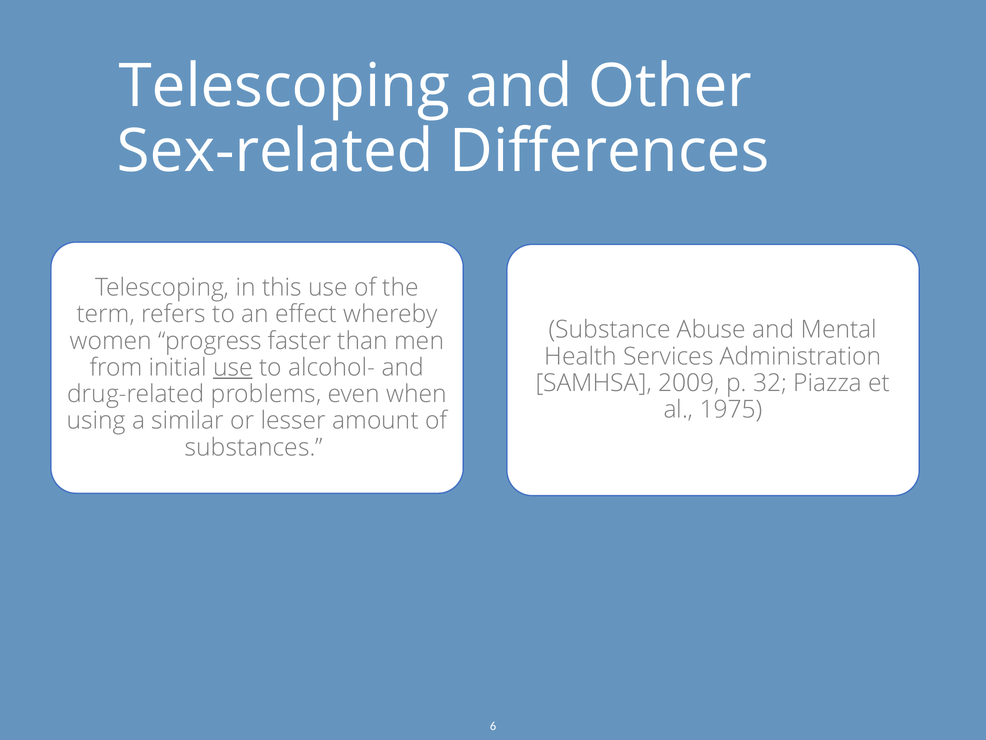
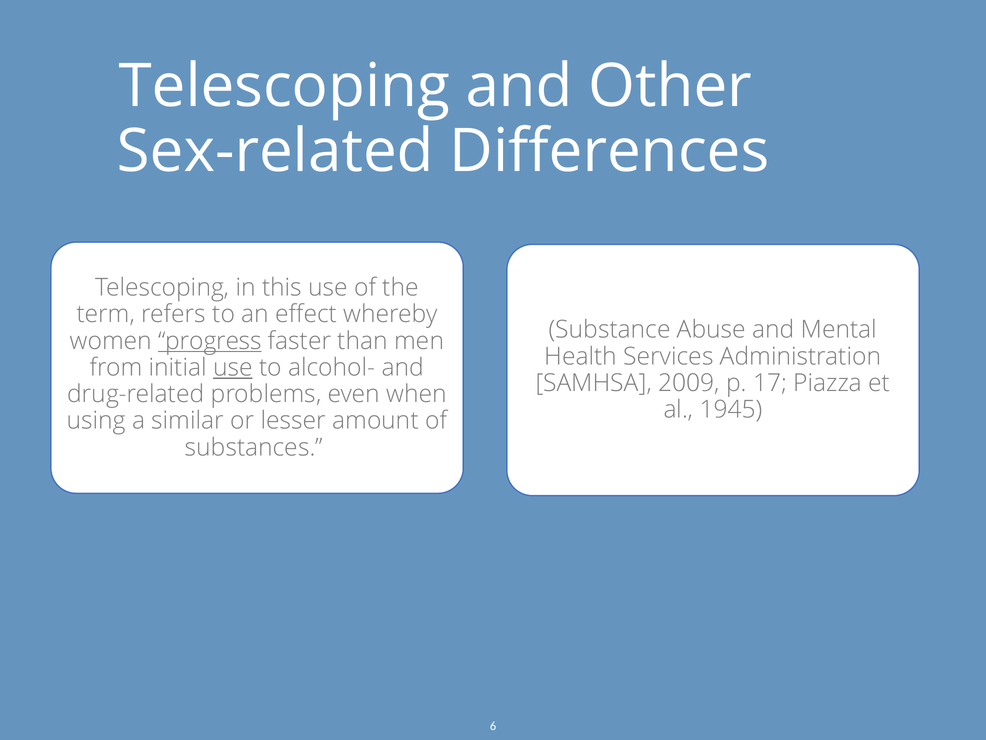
progress underline: none -> present
32: 32 -> 17
1975: 1975 -> 1945
